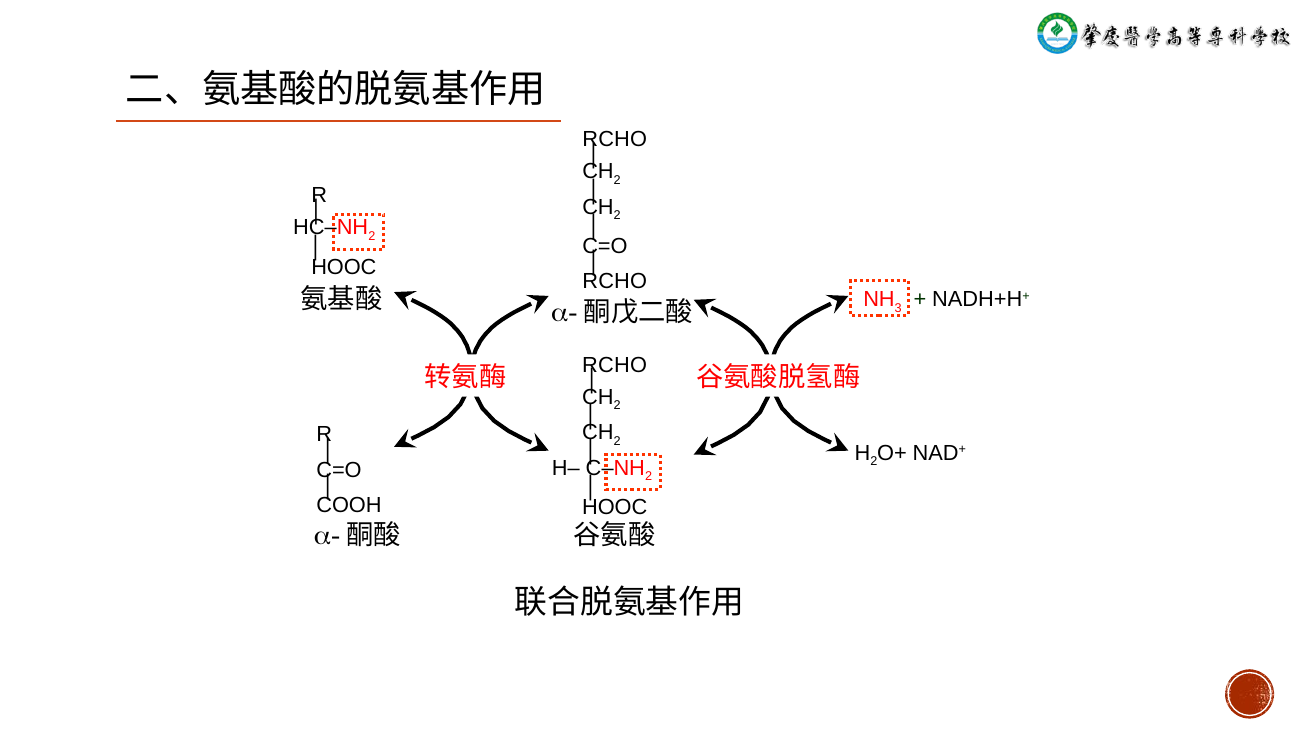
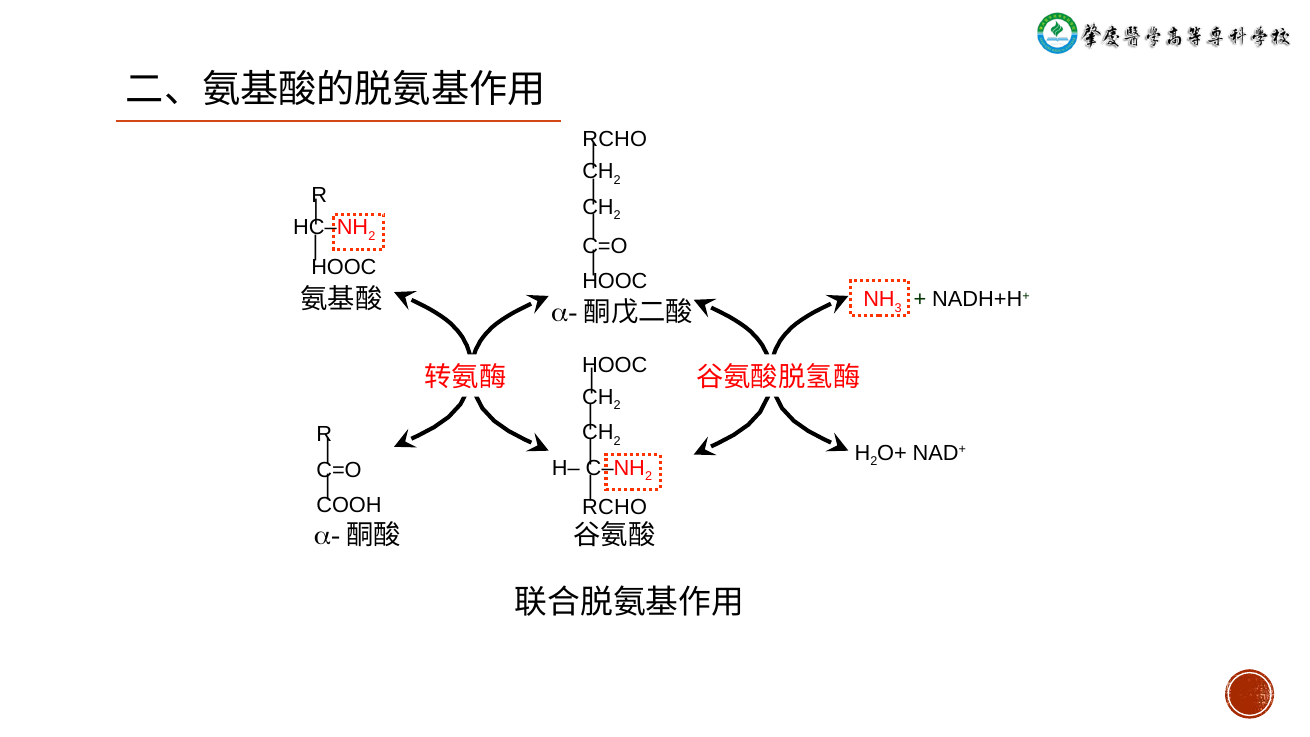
RCHO at (615, 282): RCHO -> HOOC
RCHO at (615, 365): RCHO -> HOOC
HOOC at (615, 507): HOOC -> RCHO
